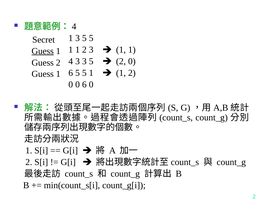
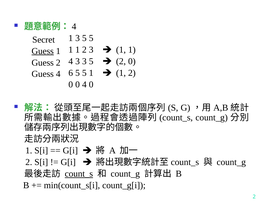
1 at (58, 74): 1 -> 4
0 0 6: 6 -> 4
count_s at (79, 174) underline: none -> present
